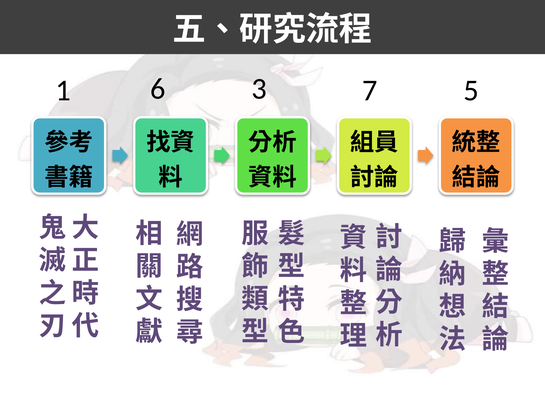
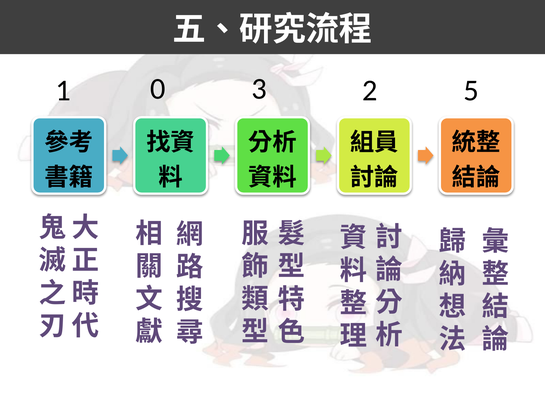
6: 6 -> 0
7: 7 -> 2
